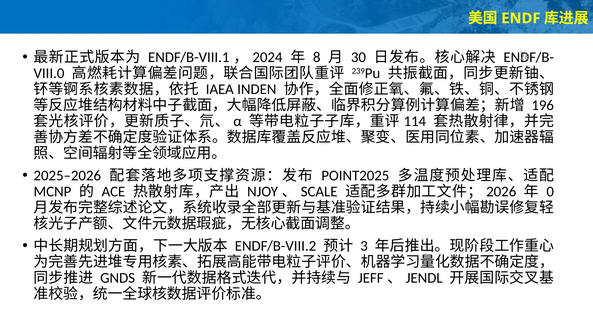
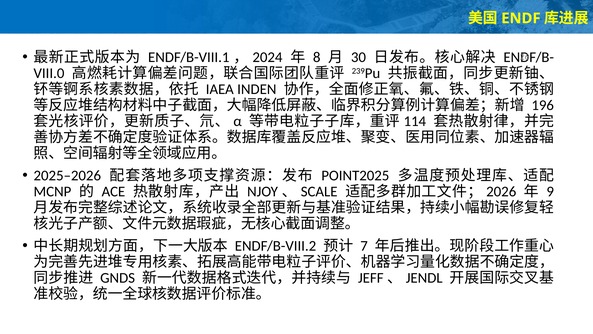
0: 0 -> 9
3: 3 -> 7
